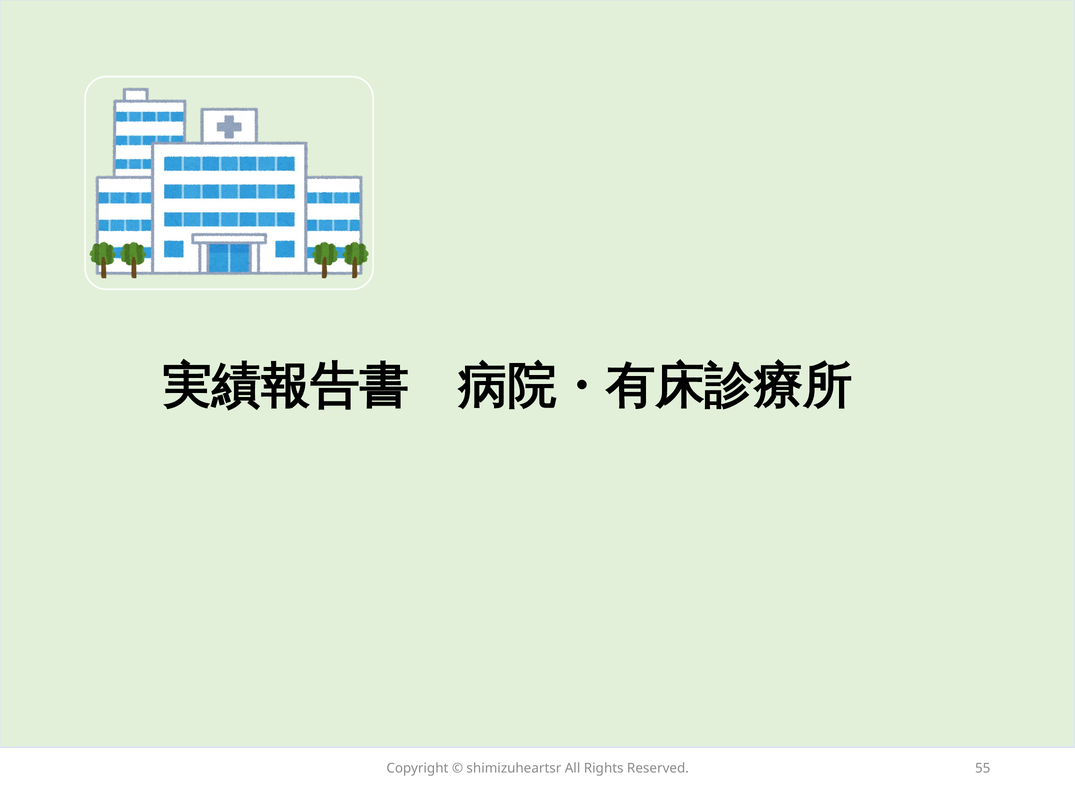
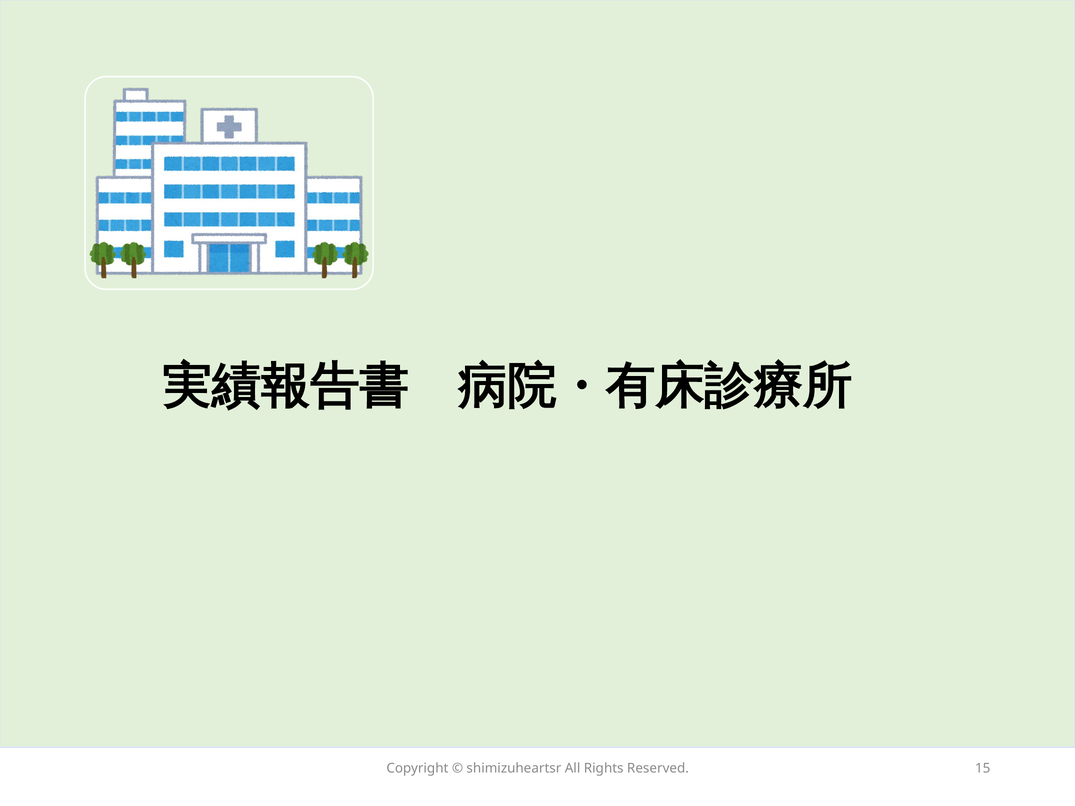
55: 55 -> 15
